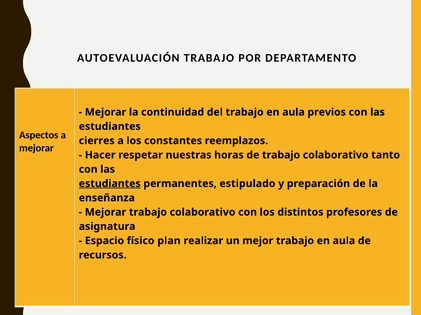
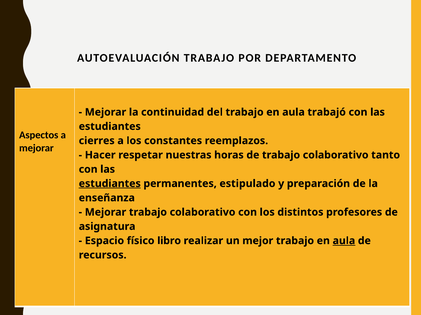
previos: previos -> trabajó
plan: plan -> libro
aula at (344, 241) underline: none -> present
